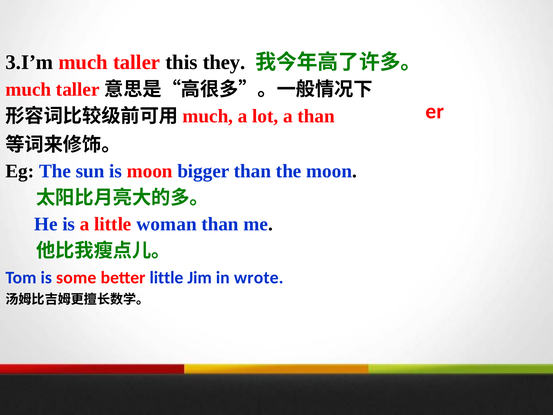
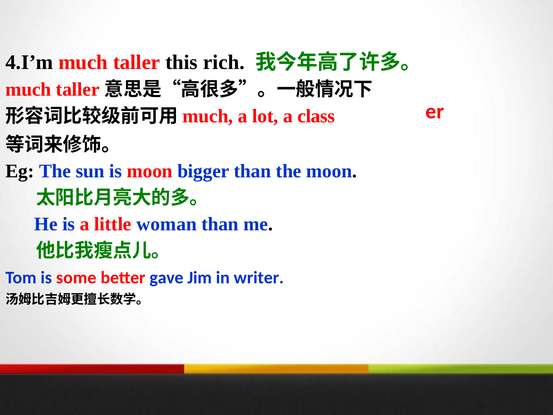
3.I’m: 3.I’m -> 4.I’m
they: they -> rich
a than: than -> class
better little: little -> gave
wrote: wrote -> writer
